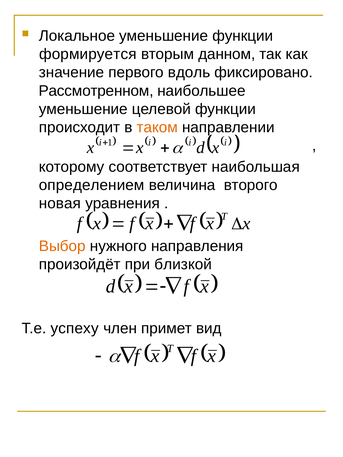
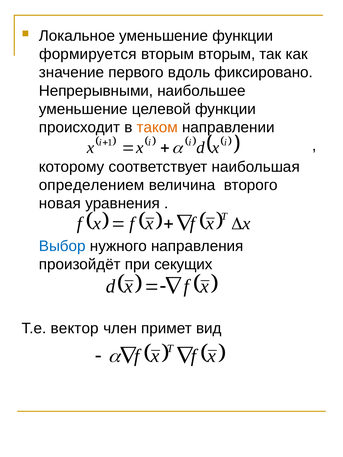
вторым данном: данном -> вторым
Рассмотренном: Рассмотренном -> Непрерывными
Выбор colour: orange -> blue
близкой: близкой -> секущих
успеху: успеху -> вектор
